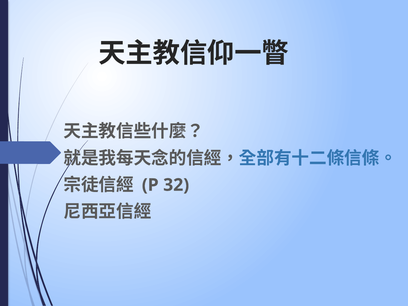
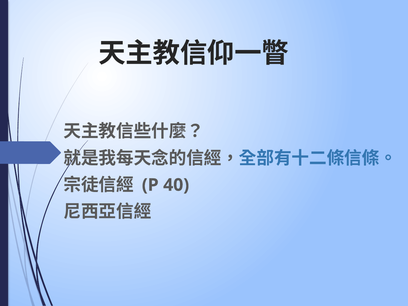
32: 32 -> 40
